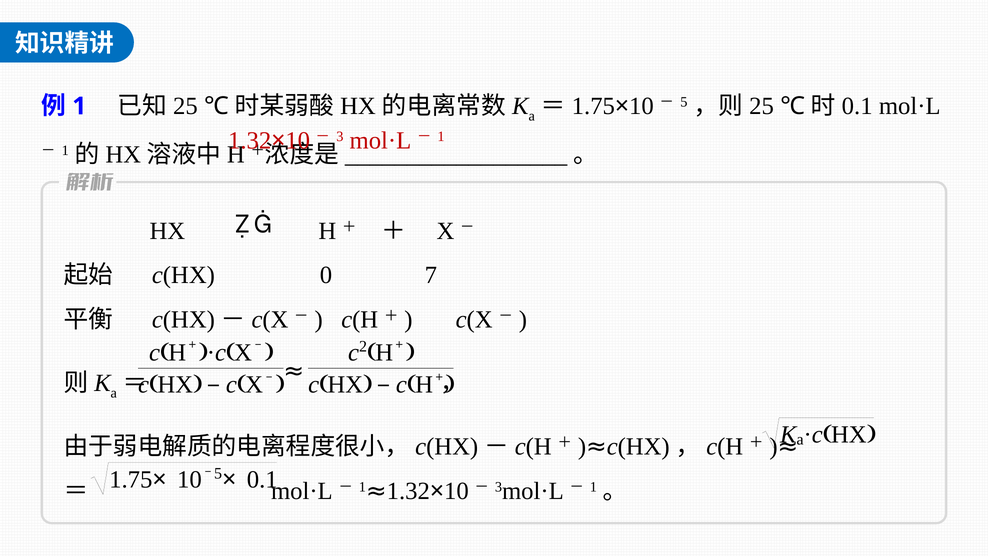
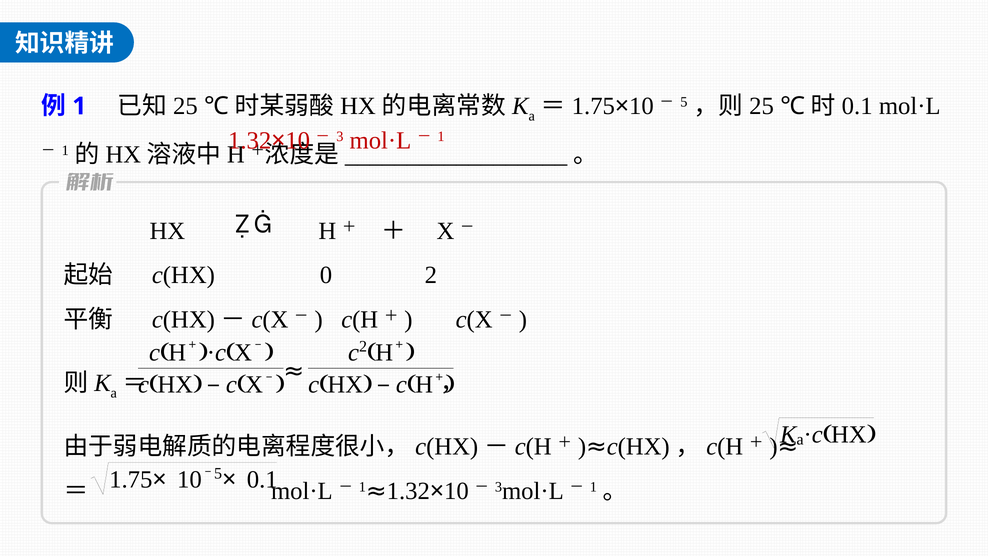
7: 7 -> 2
